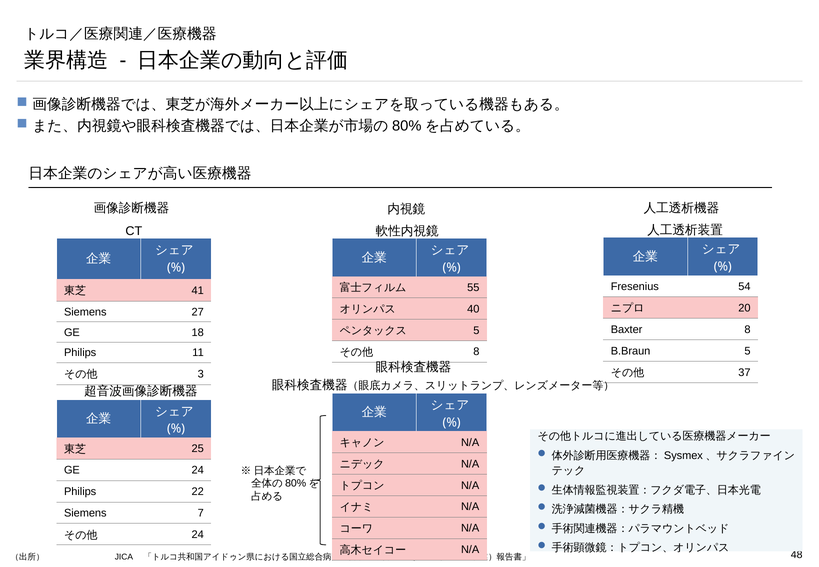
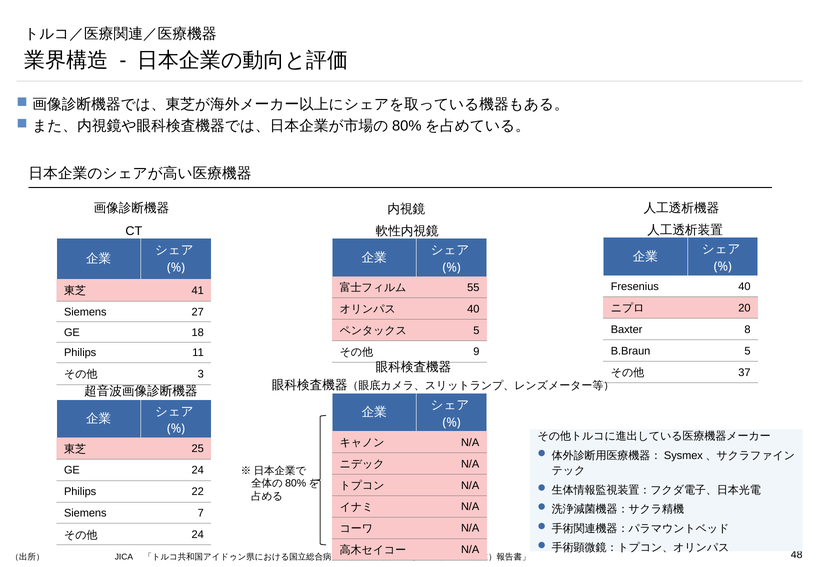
Fresenius 54: 54 -> 40
8 at (476, 352): 8 -> 9
